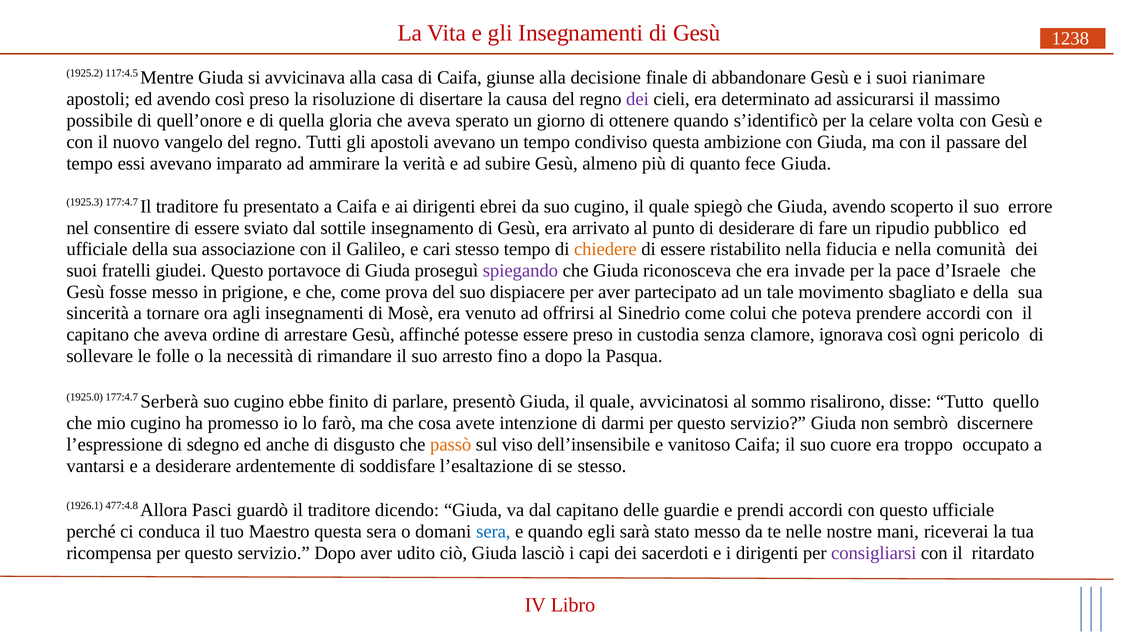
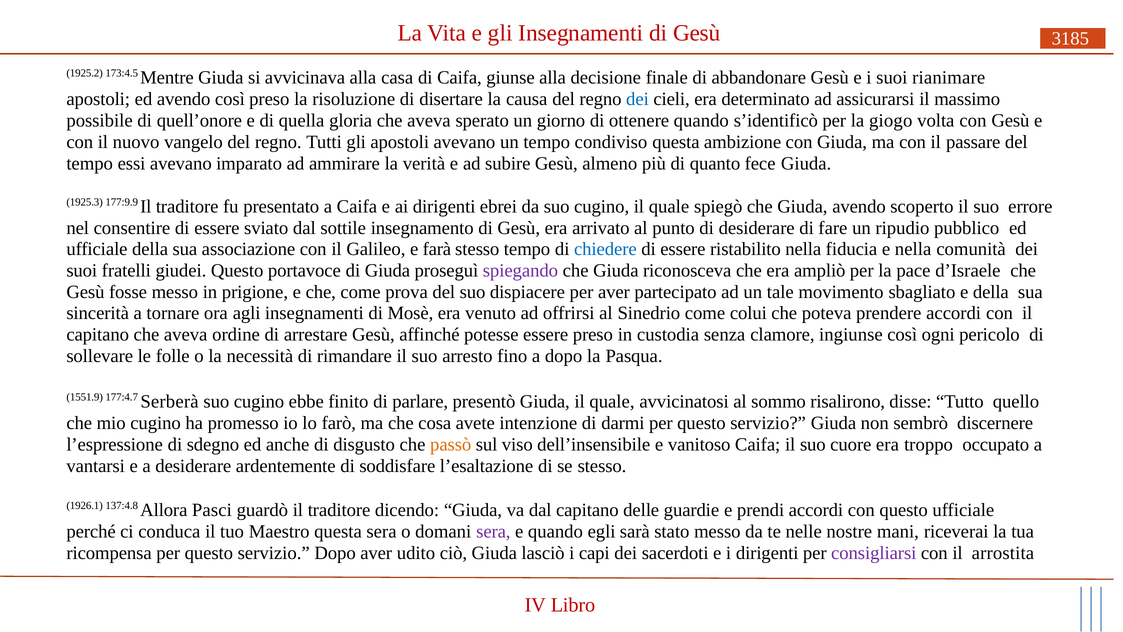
1238: 1238 -> 3185
117:4.5: 117:4.5 -> 173:4.5
dei at (637, 99) colour: purple -> blue
celare: celare -> giogo
1925.3 177:4.7: 177:4.7 -> 177:9.9
cari: cari -> farà
chiedere colour: orange -> blue
invade: invade -> ampliò
ignorava: ignorava -> ingiunse
1925.0: 1925.0 -> 1551.9
477:4.8: 477:4.8 -> 137:4.8
sera at (493, 532) colour: blue -> purple
ritardato: ritardato -> arrostita
